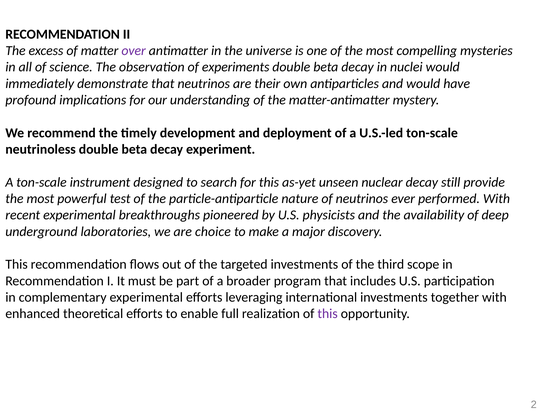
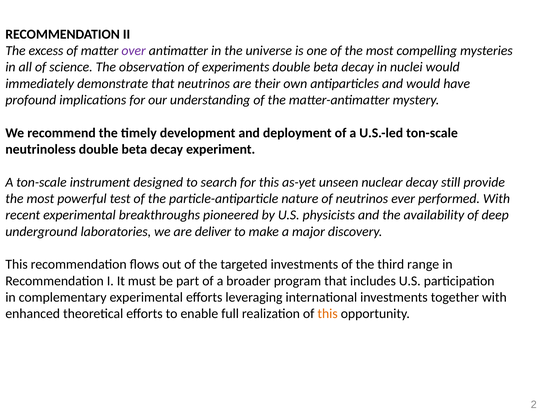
choice: choice -> deliver
scope: scope -> range
this at (328, 314) colour: purple -> orange
